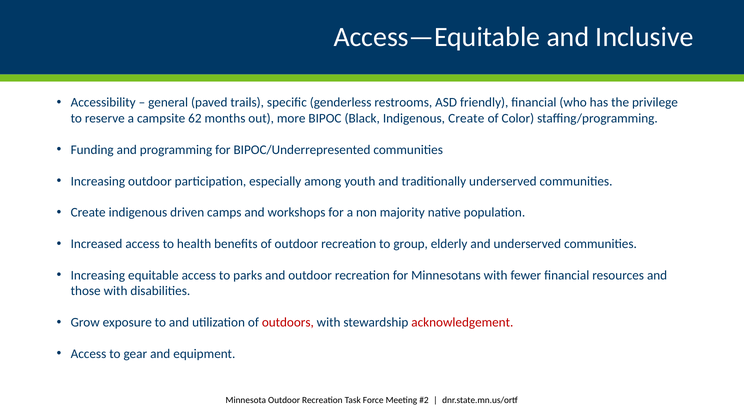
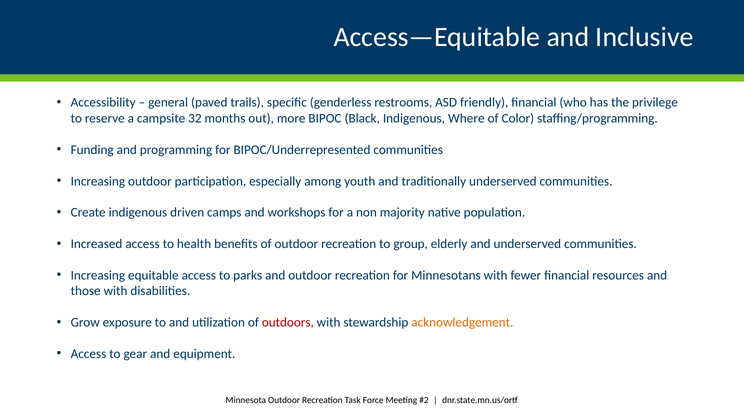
62: 62 -> 32
Indigenous Create: Create -> Where
acknowledgement colour: red -> orange
